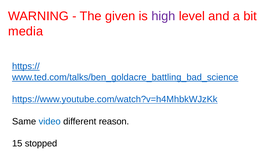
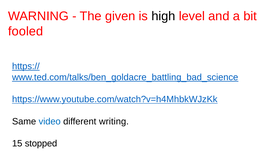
high colour: purple -> black
media: media -> fooled
reason: reason -> writing
